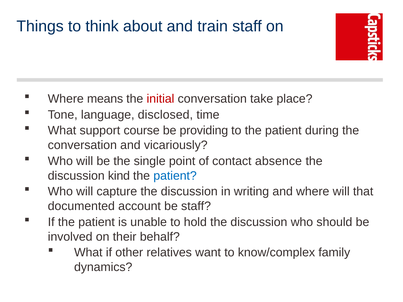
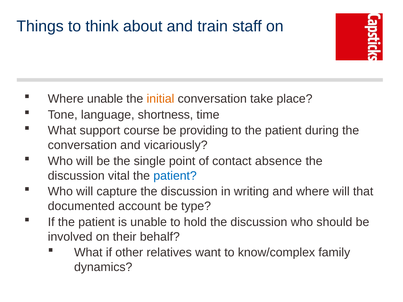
Where means: means -> unable
initial colour: red -> orange
disclosed: disclosed -> shortness
kind: kind -> vital
be staff: staff -> type
